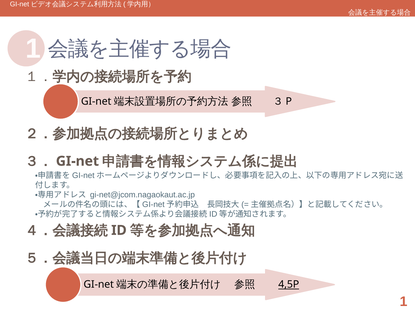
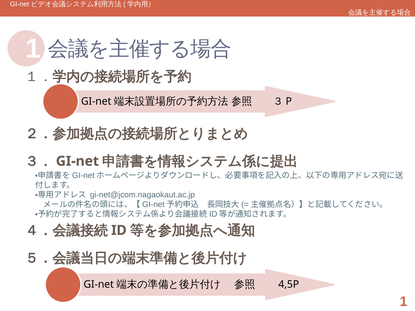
4,5P underline: present -> none
